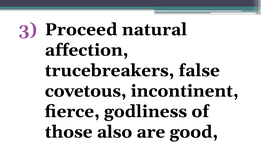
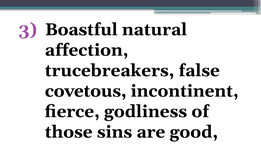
Proceed: Proceed -> Boastful
also: also -> sins
